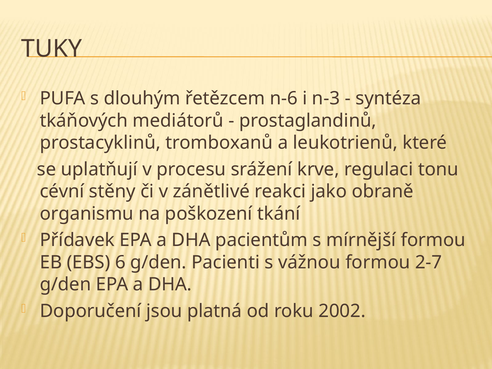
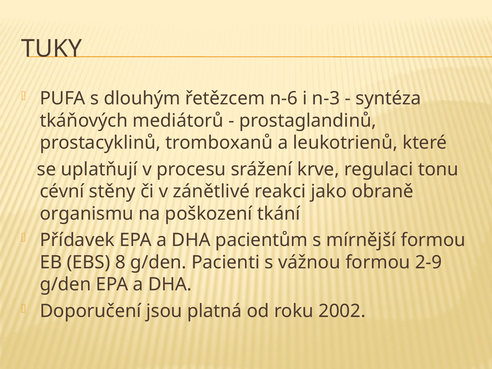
6: 6 -> 8
2-7: 2-7 -> 2-9
